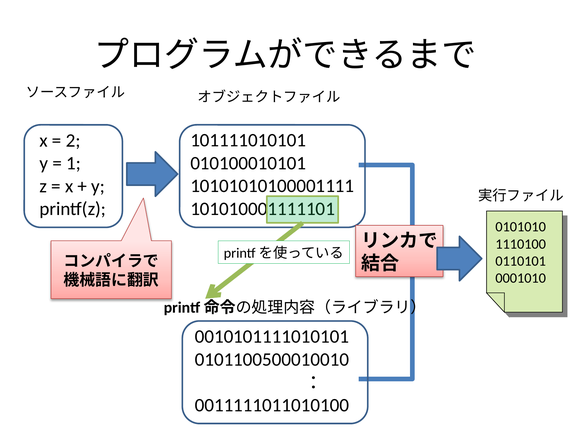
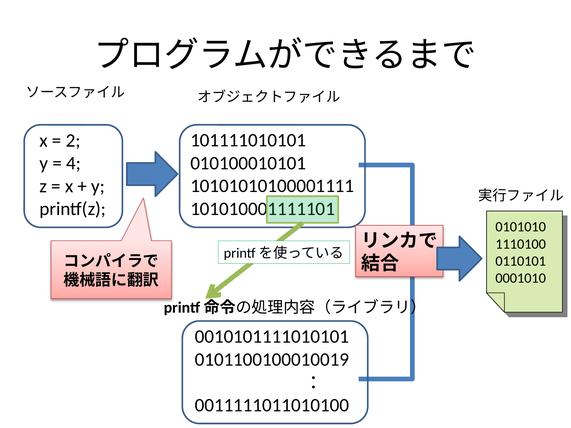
1: 1 -> 4
0101100500010010: 0101100500010010 -> 0101100100010019
